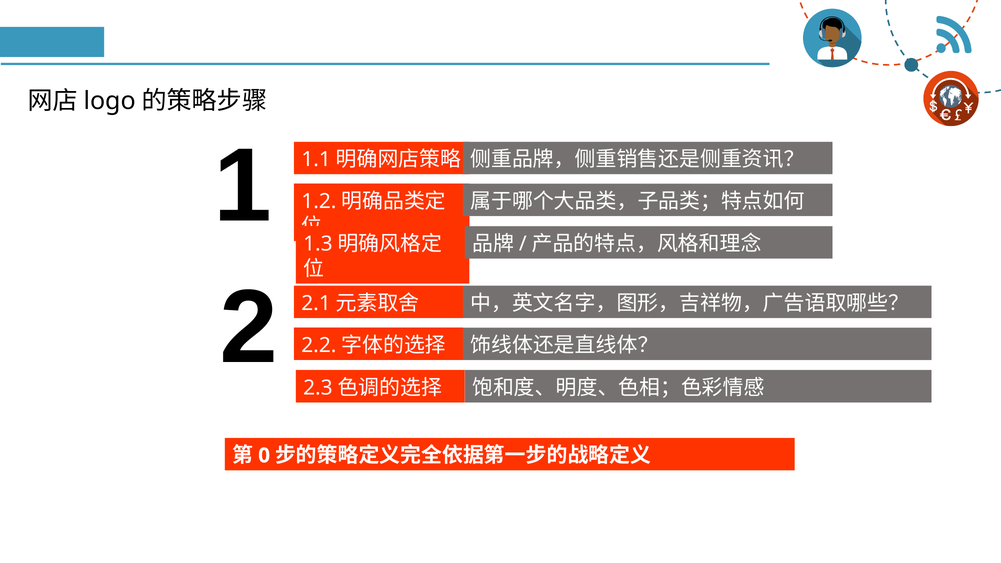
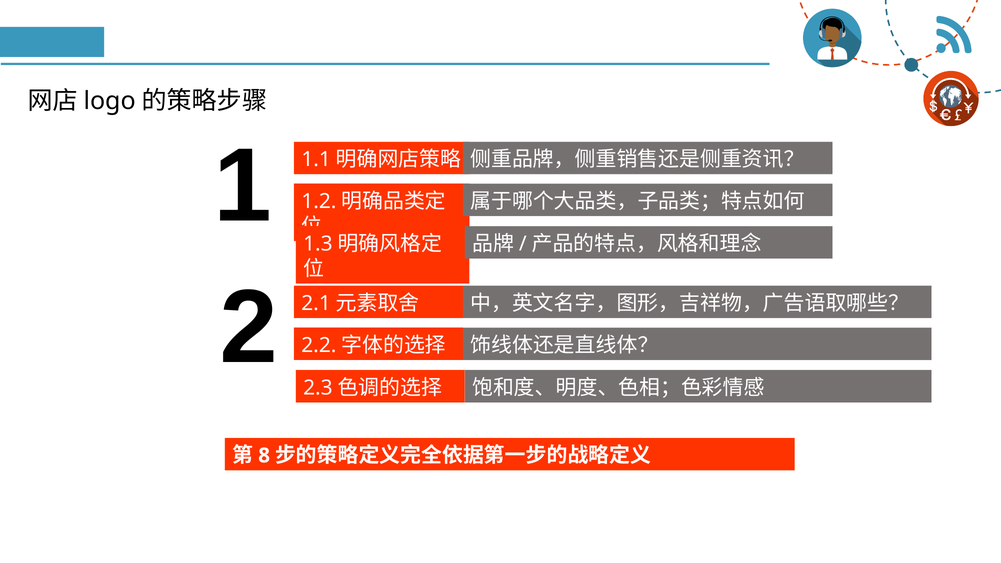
0: 0 -> 8
